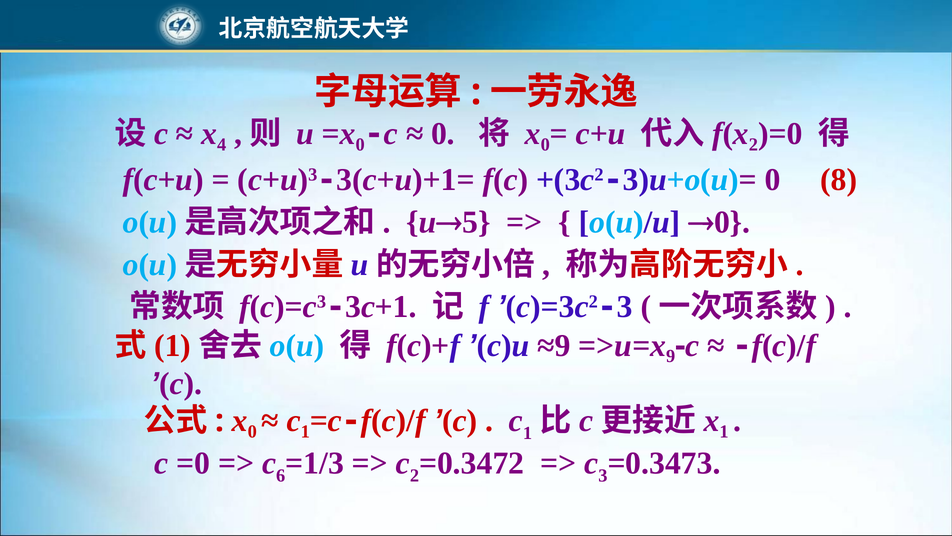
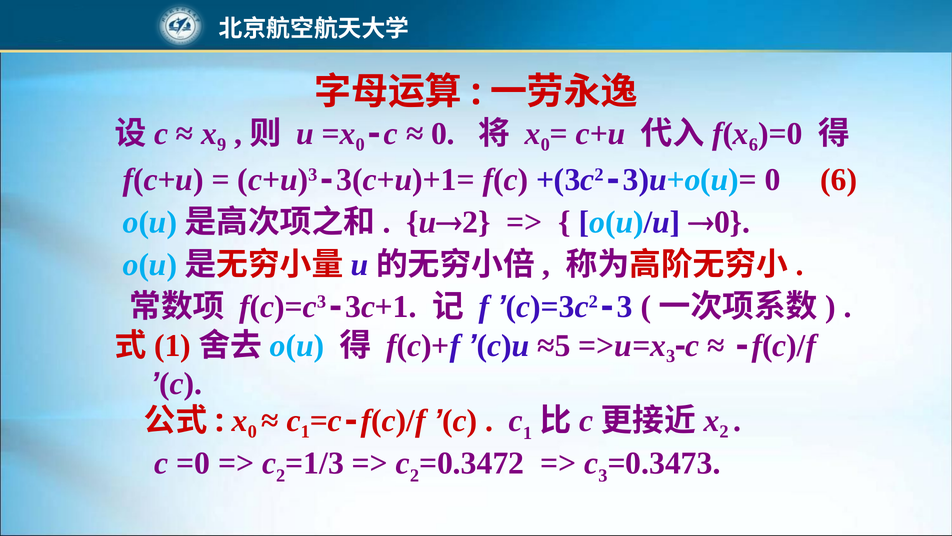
4: 4 -> 9
2 at (753, 144): 2 -> 6
0 8: 8 -> 6
5 at (476, 222): 5 -> 2
≈9: ≈9 -> ≈5
9 at (671, 356): 9 -> 3
1 at (724, 431): 1 -> 2
6 at (281, 475): 6 -> 2
